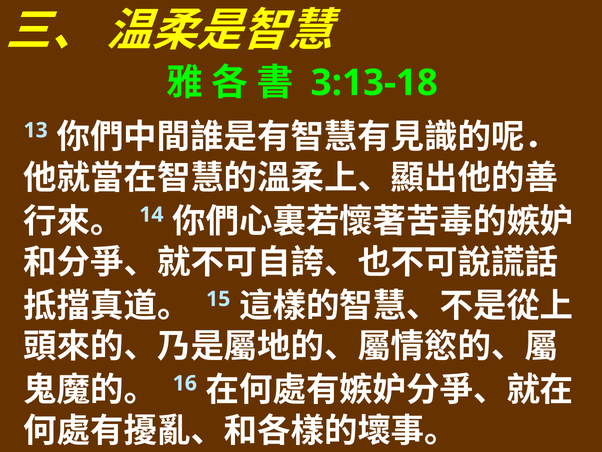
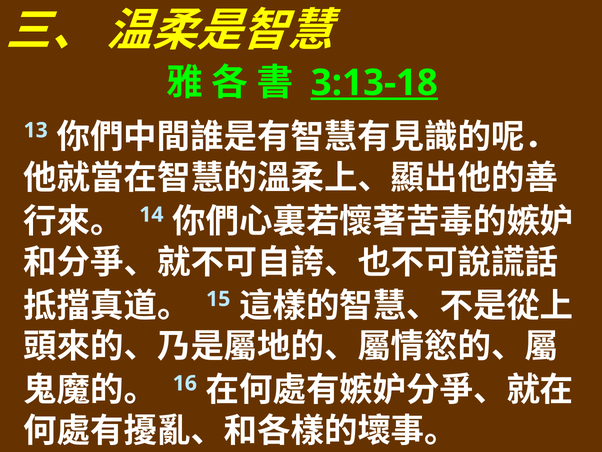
3:13-18 underline: none -> present
